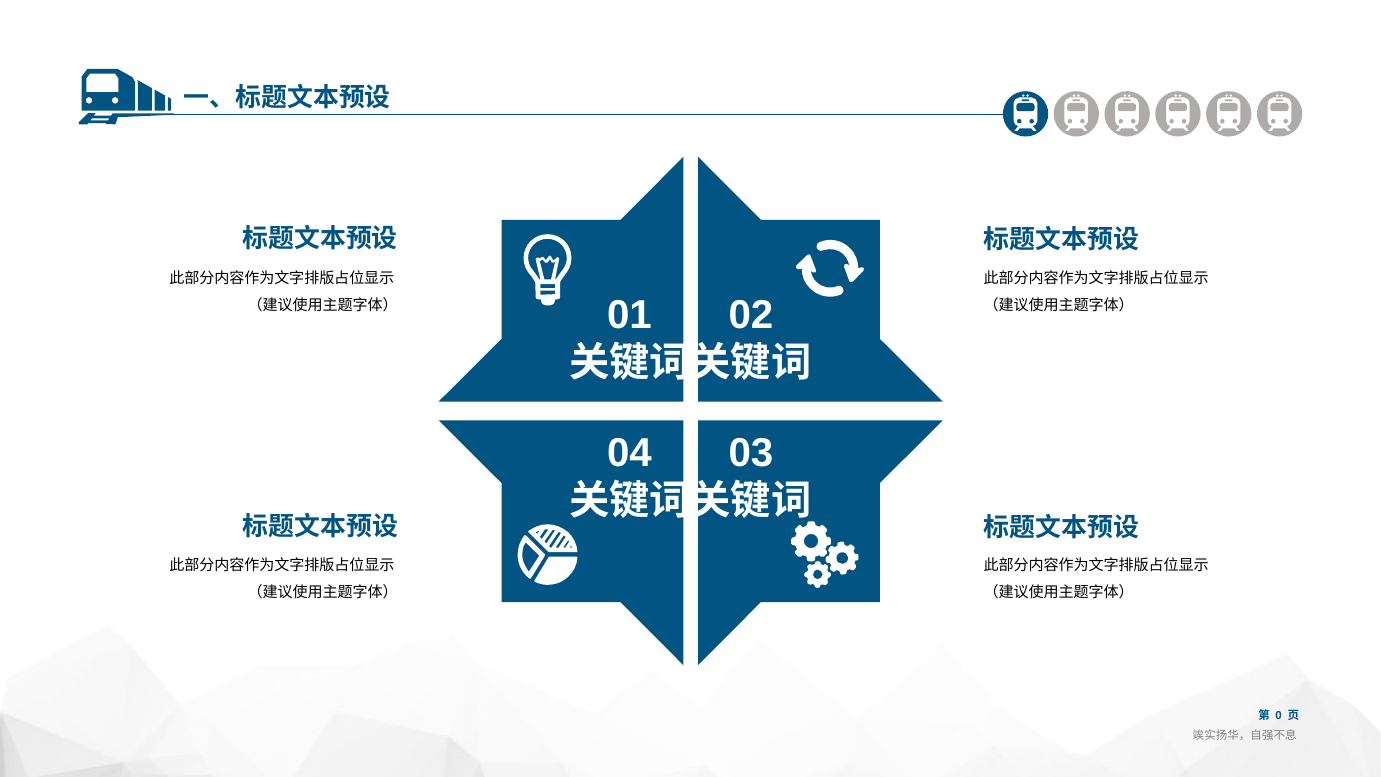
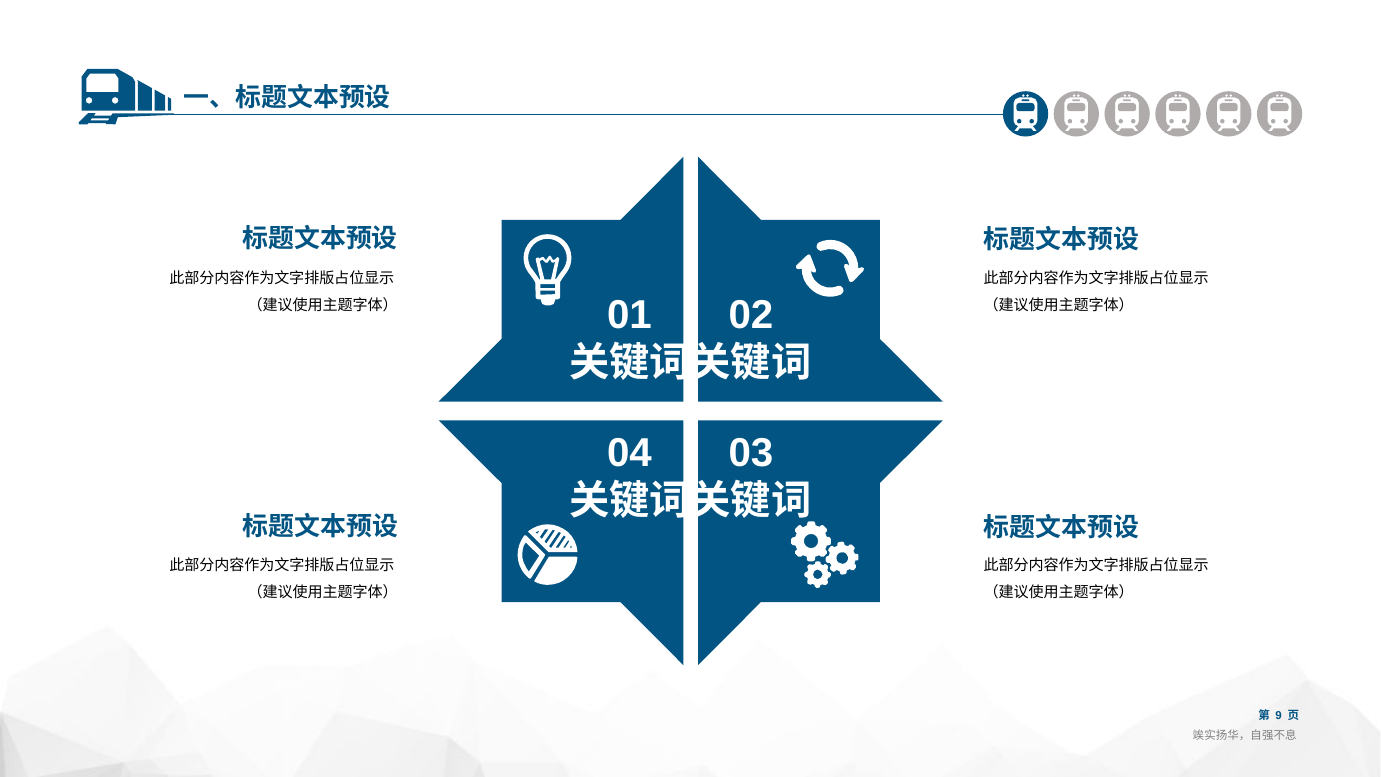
0: 0 -> 9
